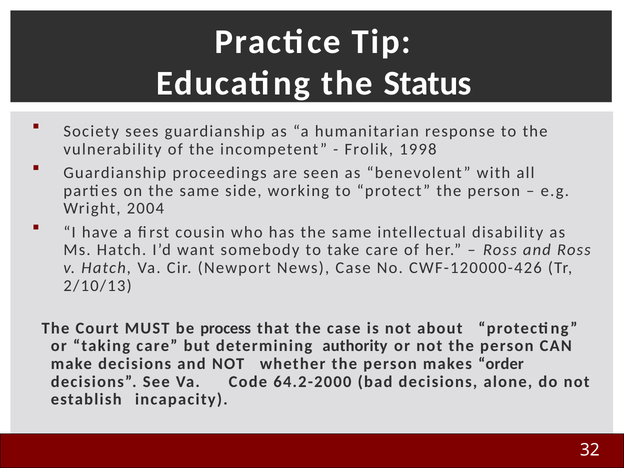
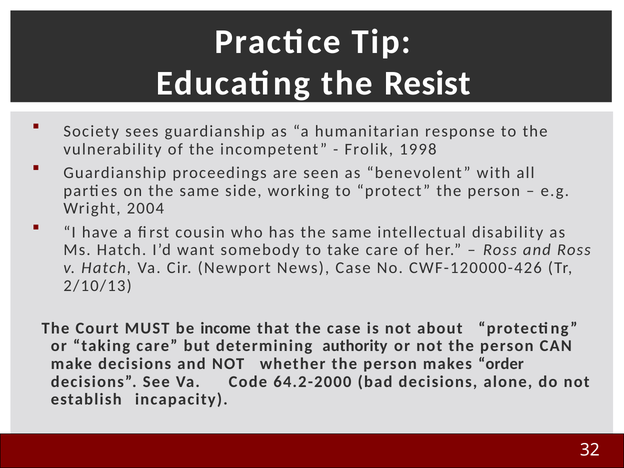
Status: Status -> Resist
process: process -> income
